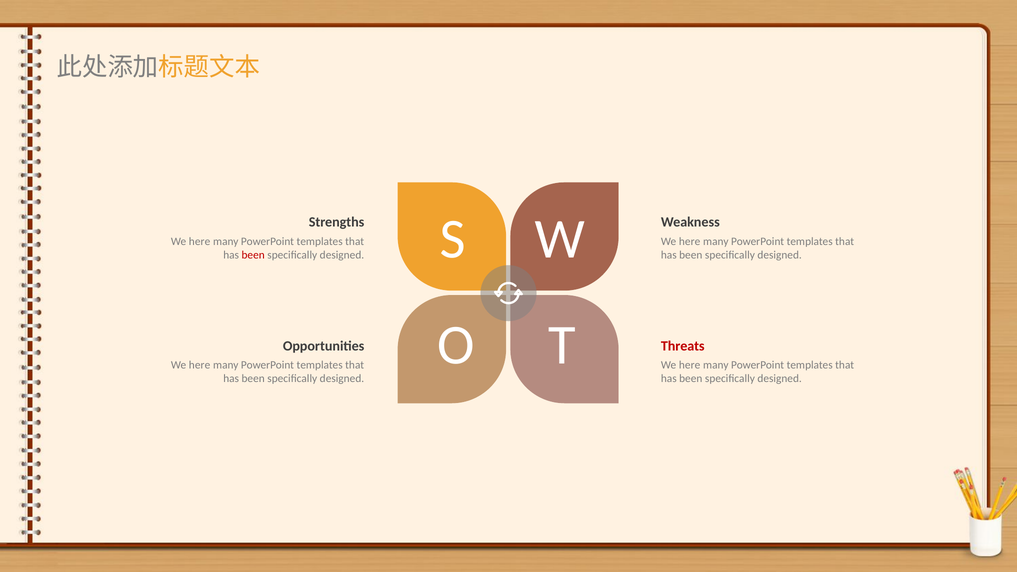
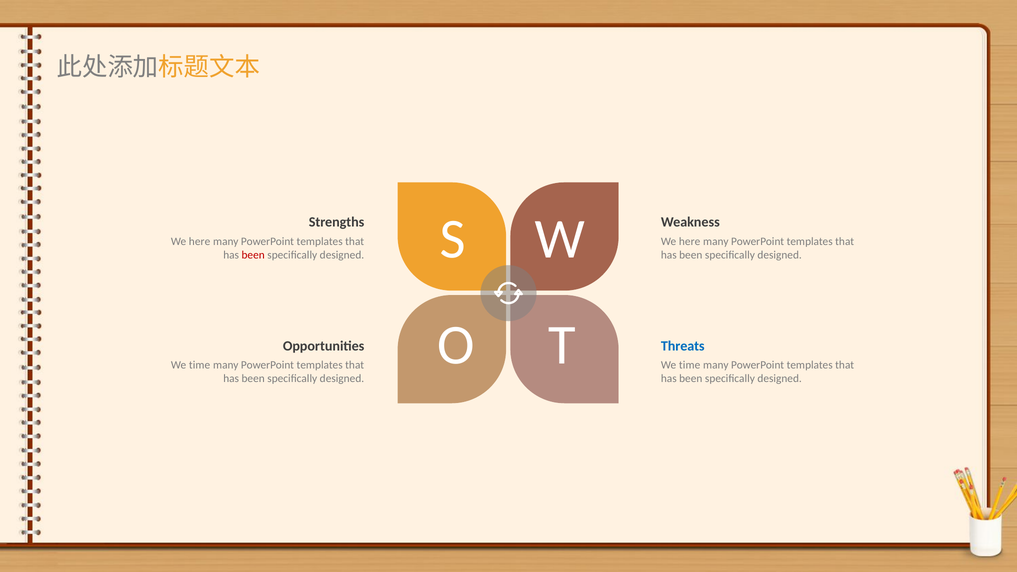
Threats colour: red -> blue
here at (200, 365): here -> time
here at (690, 365): here -> time
